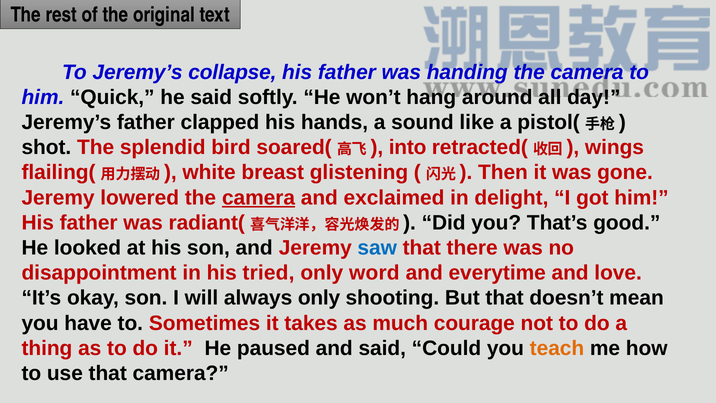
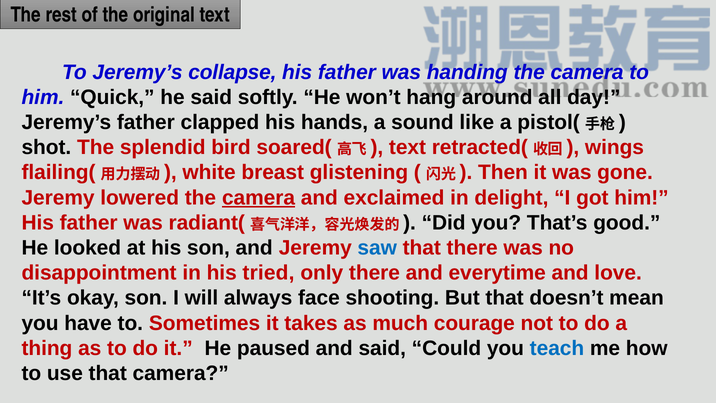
into at (408, 147): into -> text
only word: word -> there
always only: only -> face
teach colour: orange -> blue
